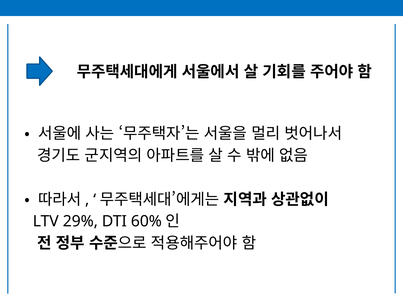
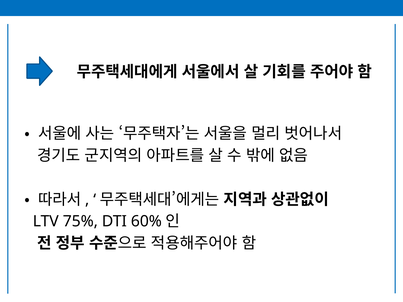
29%: 29% -> 75%
